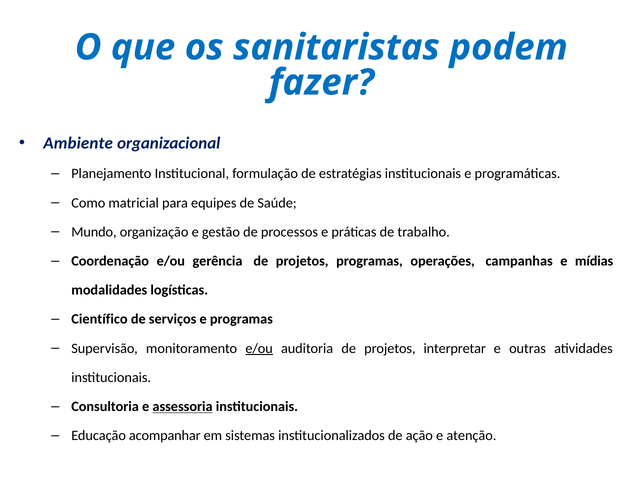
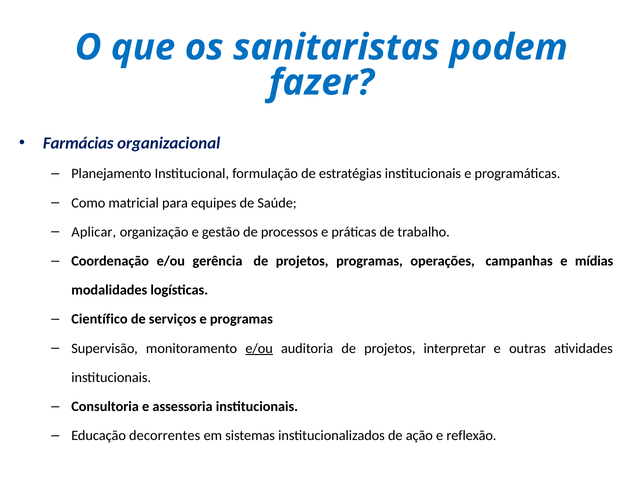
Ambiente: Ambiente -> Farmácias
Mundo: Mundo -> Aplicar
assessoria underline: present -> none
acompanhar: acompanhar -> decorrentes
atenção: atenção -> reflexão
